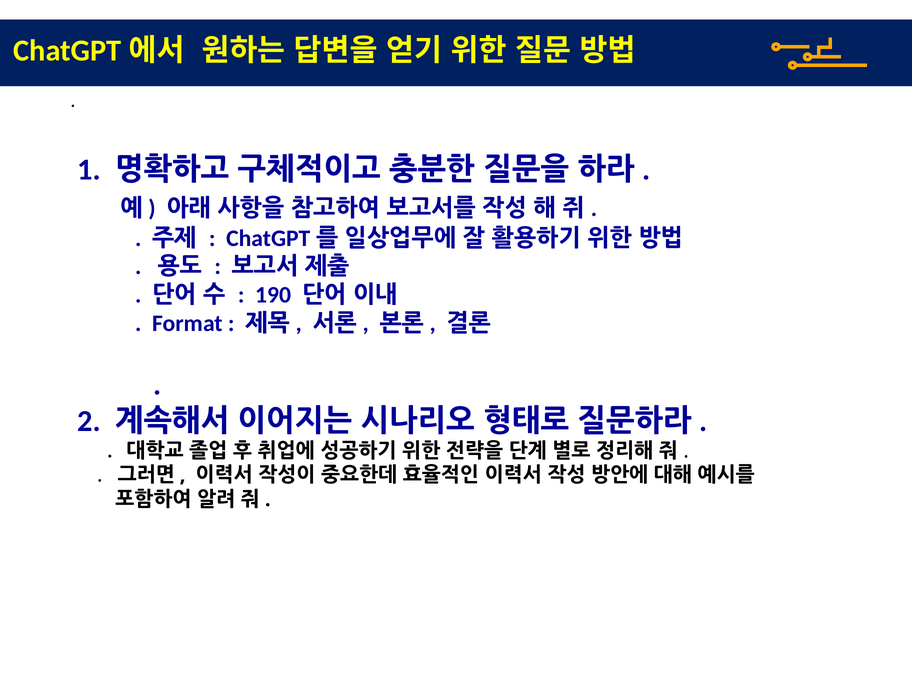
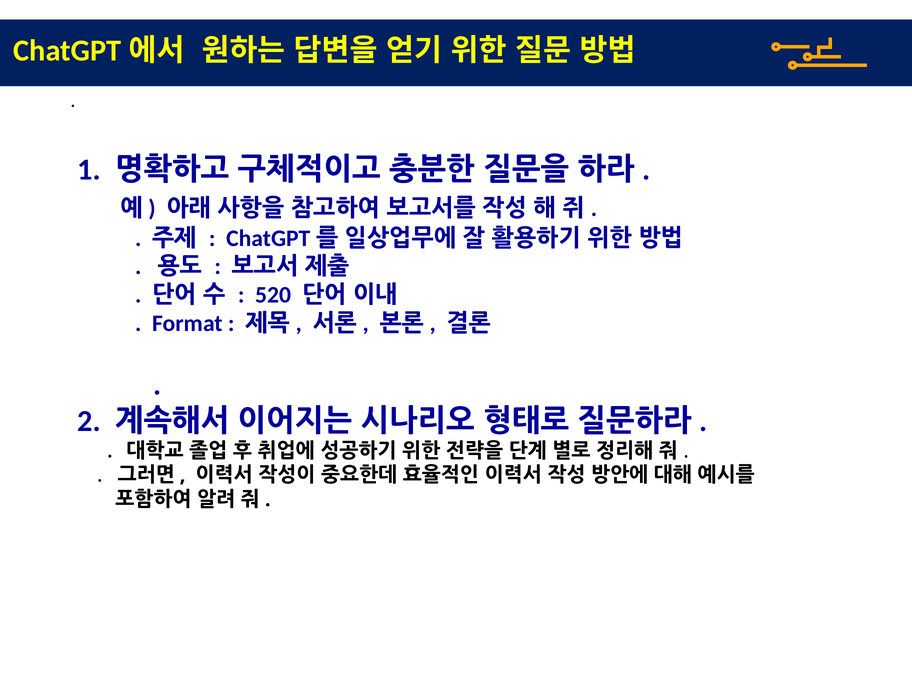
190: 190 -> 520
